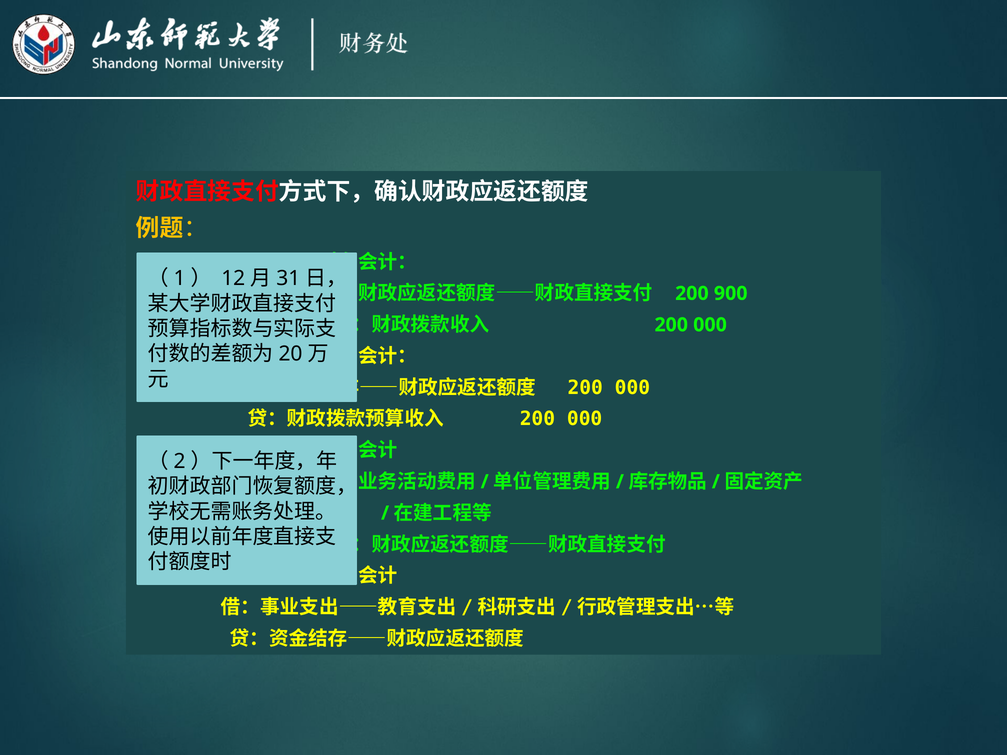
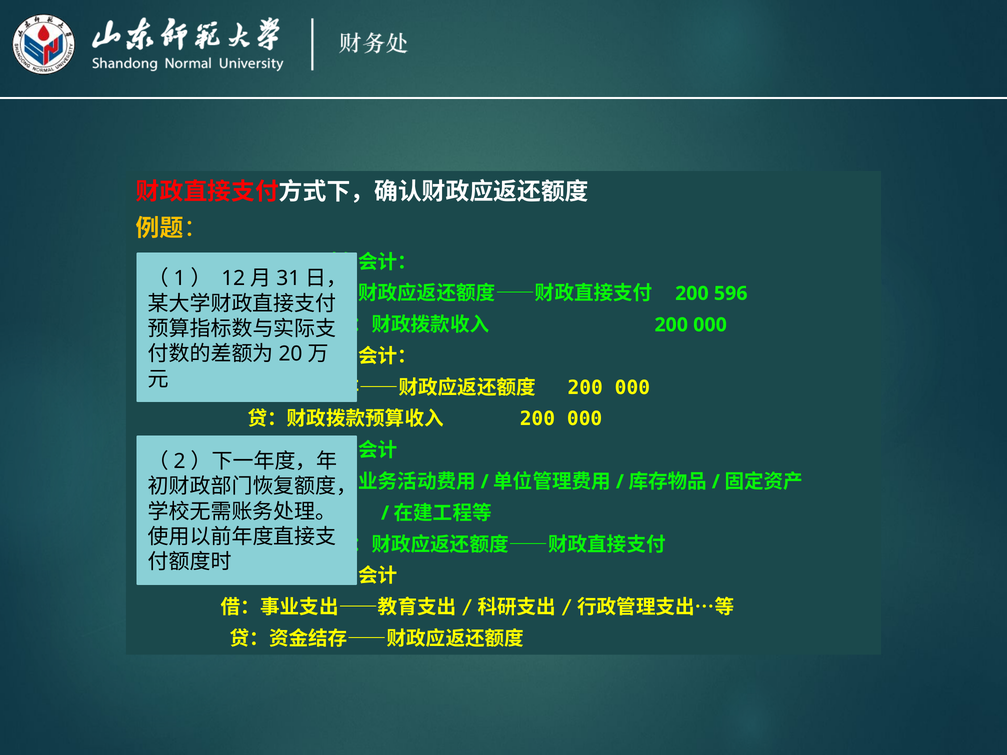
900: 900 -> 596
